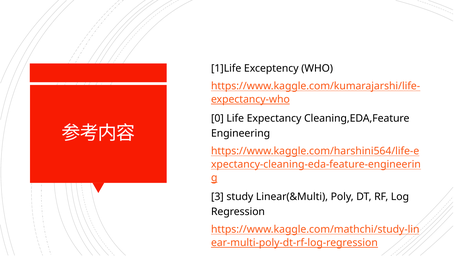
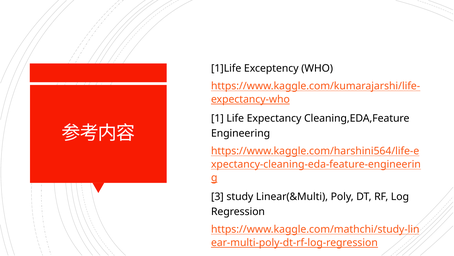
0: 0 -> 1
